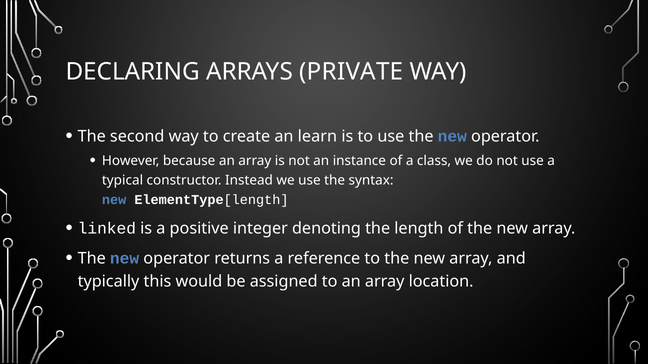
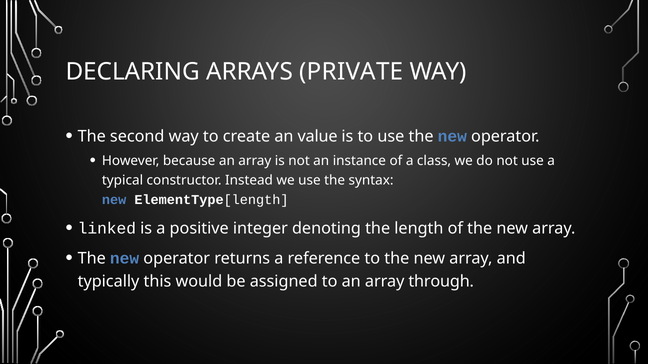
learn: learn -> value
location: location -> through
